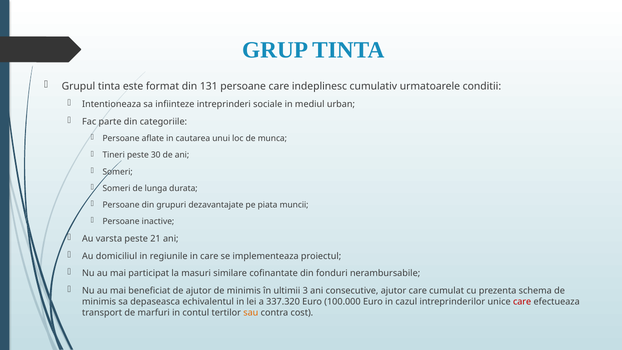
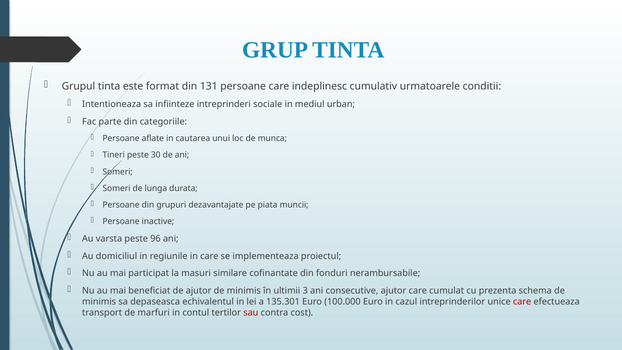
21: 21 -> 96
337.320: 337.320 -> 135.301
sau colour: orange -> red
